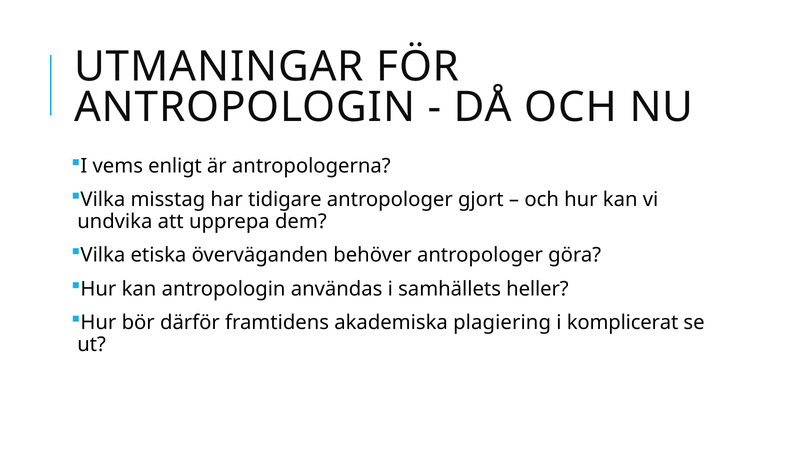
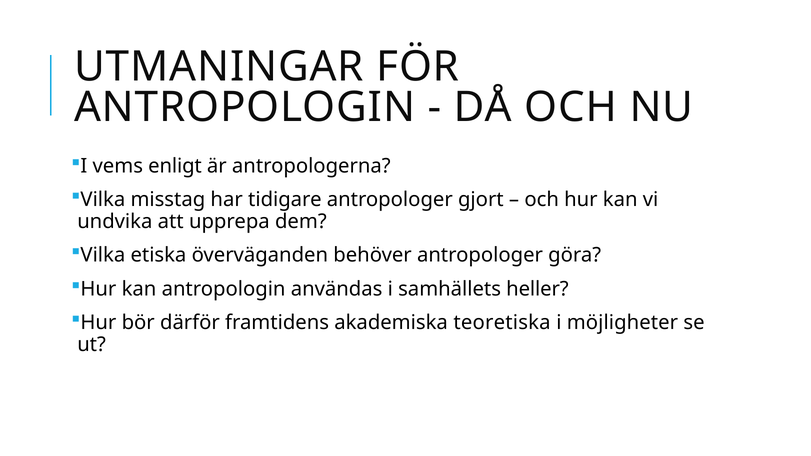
plagiering: plagiering -> teoretiska
komplicerat: komplicerat -> möjligheter
